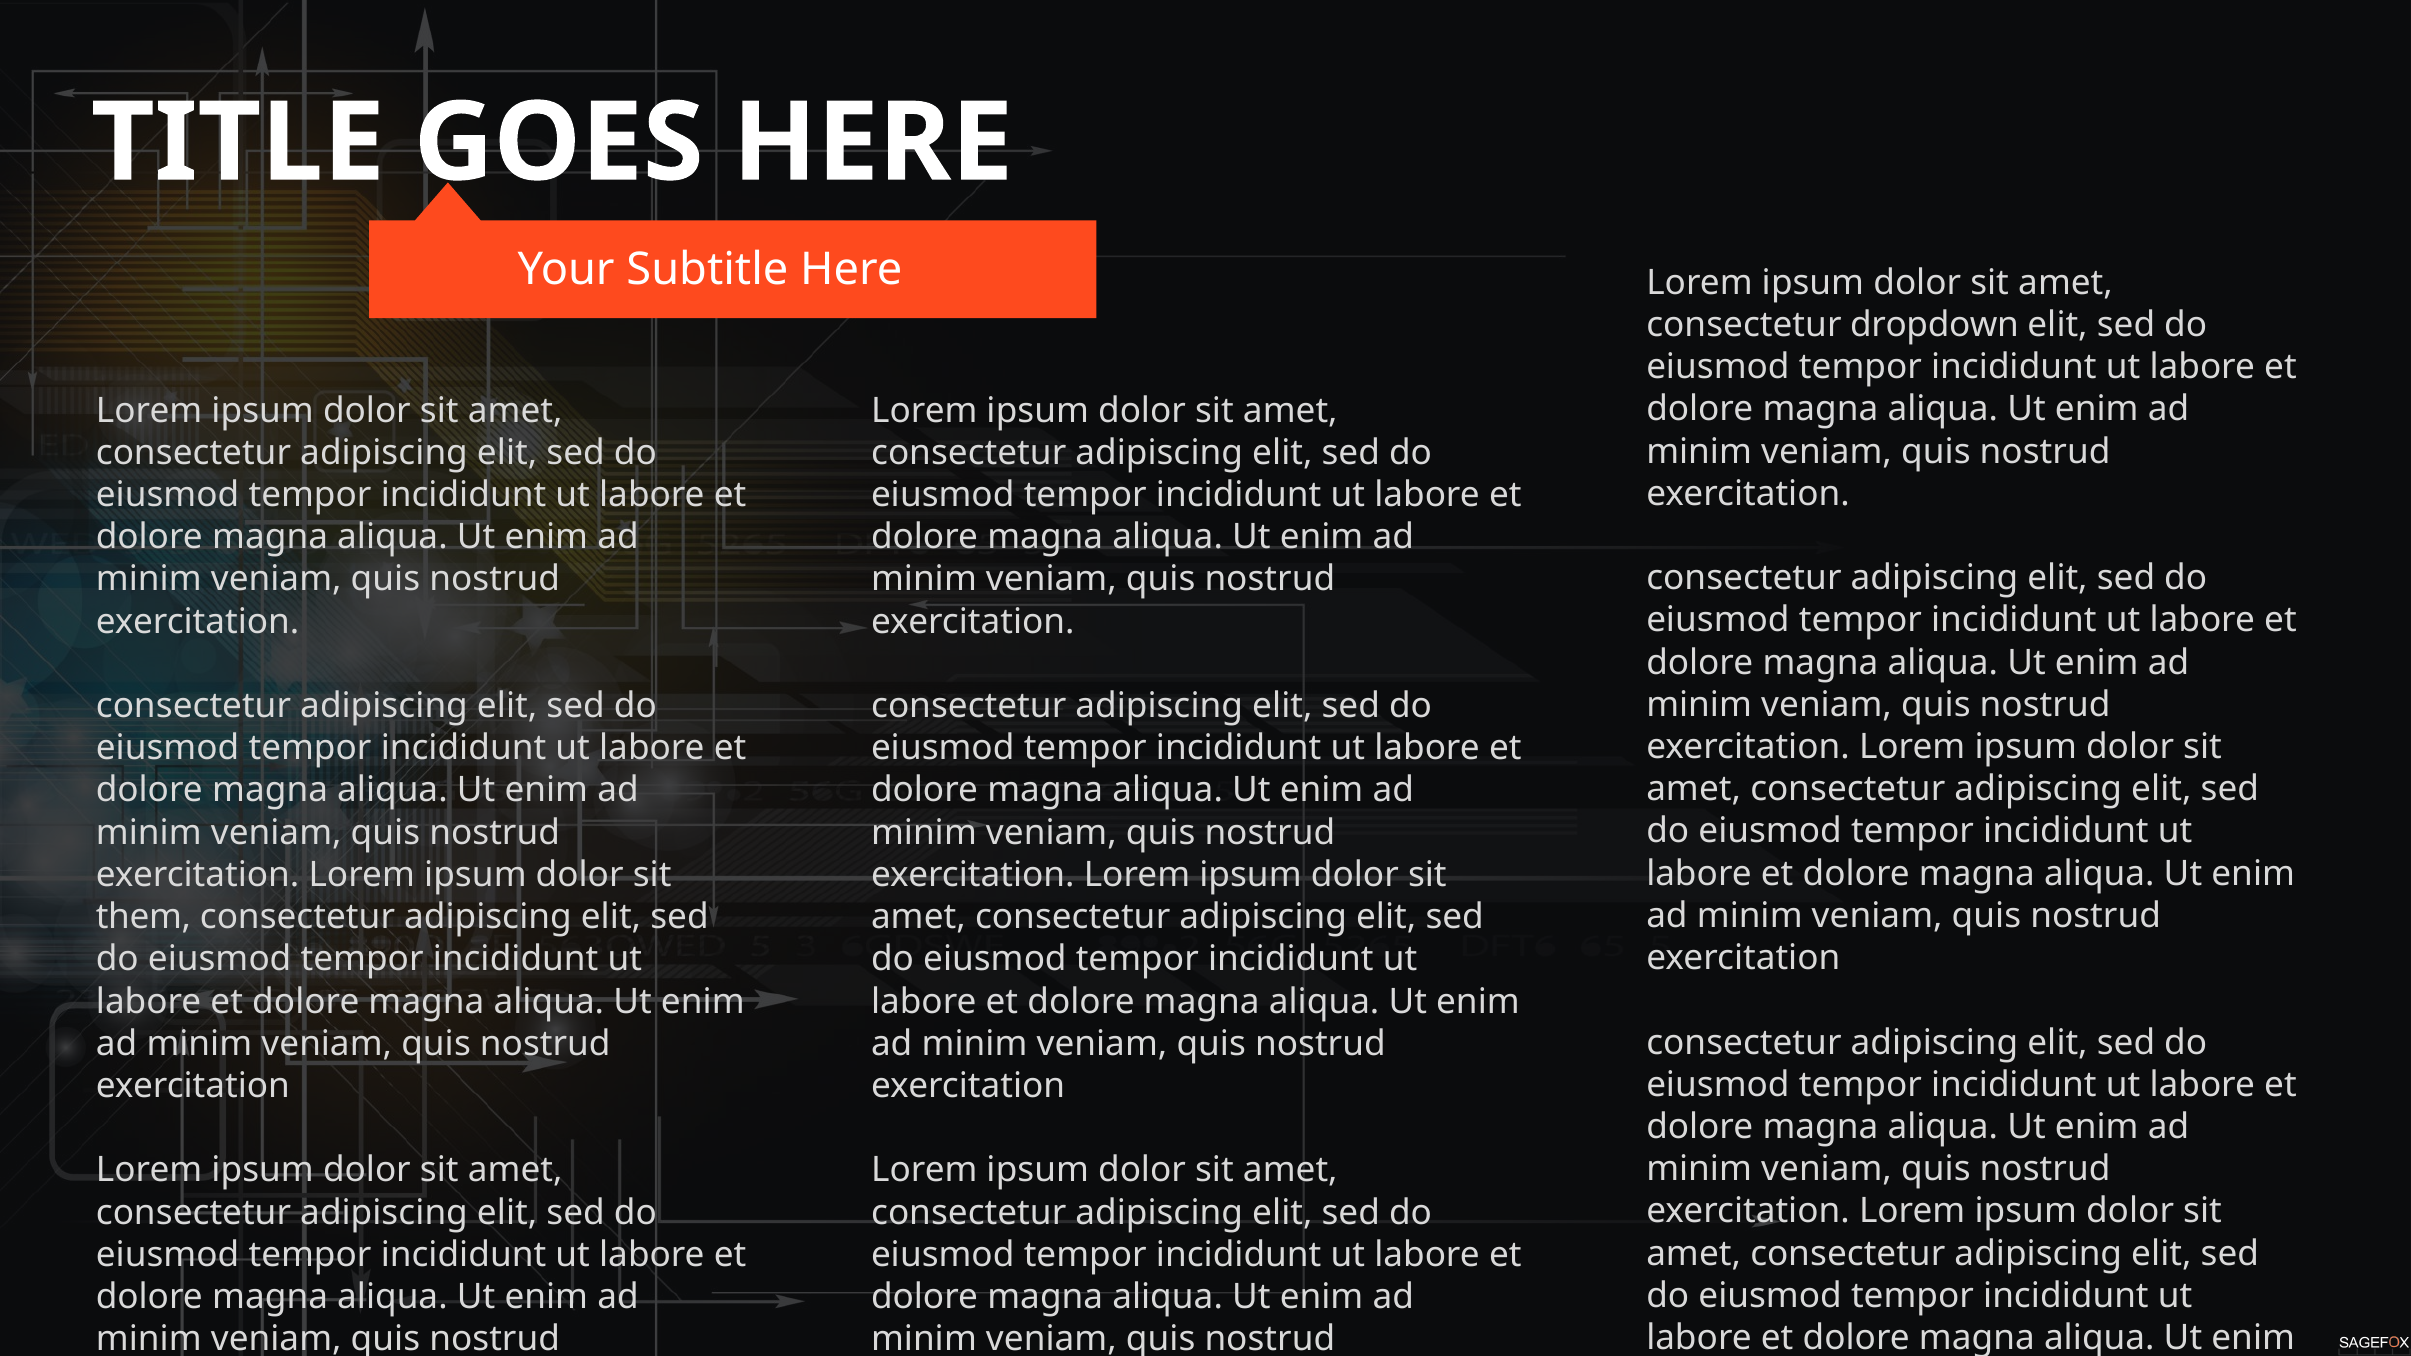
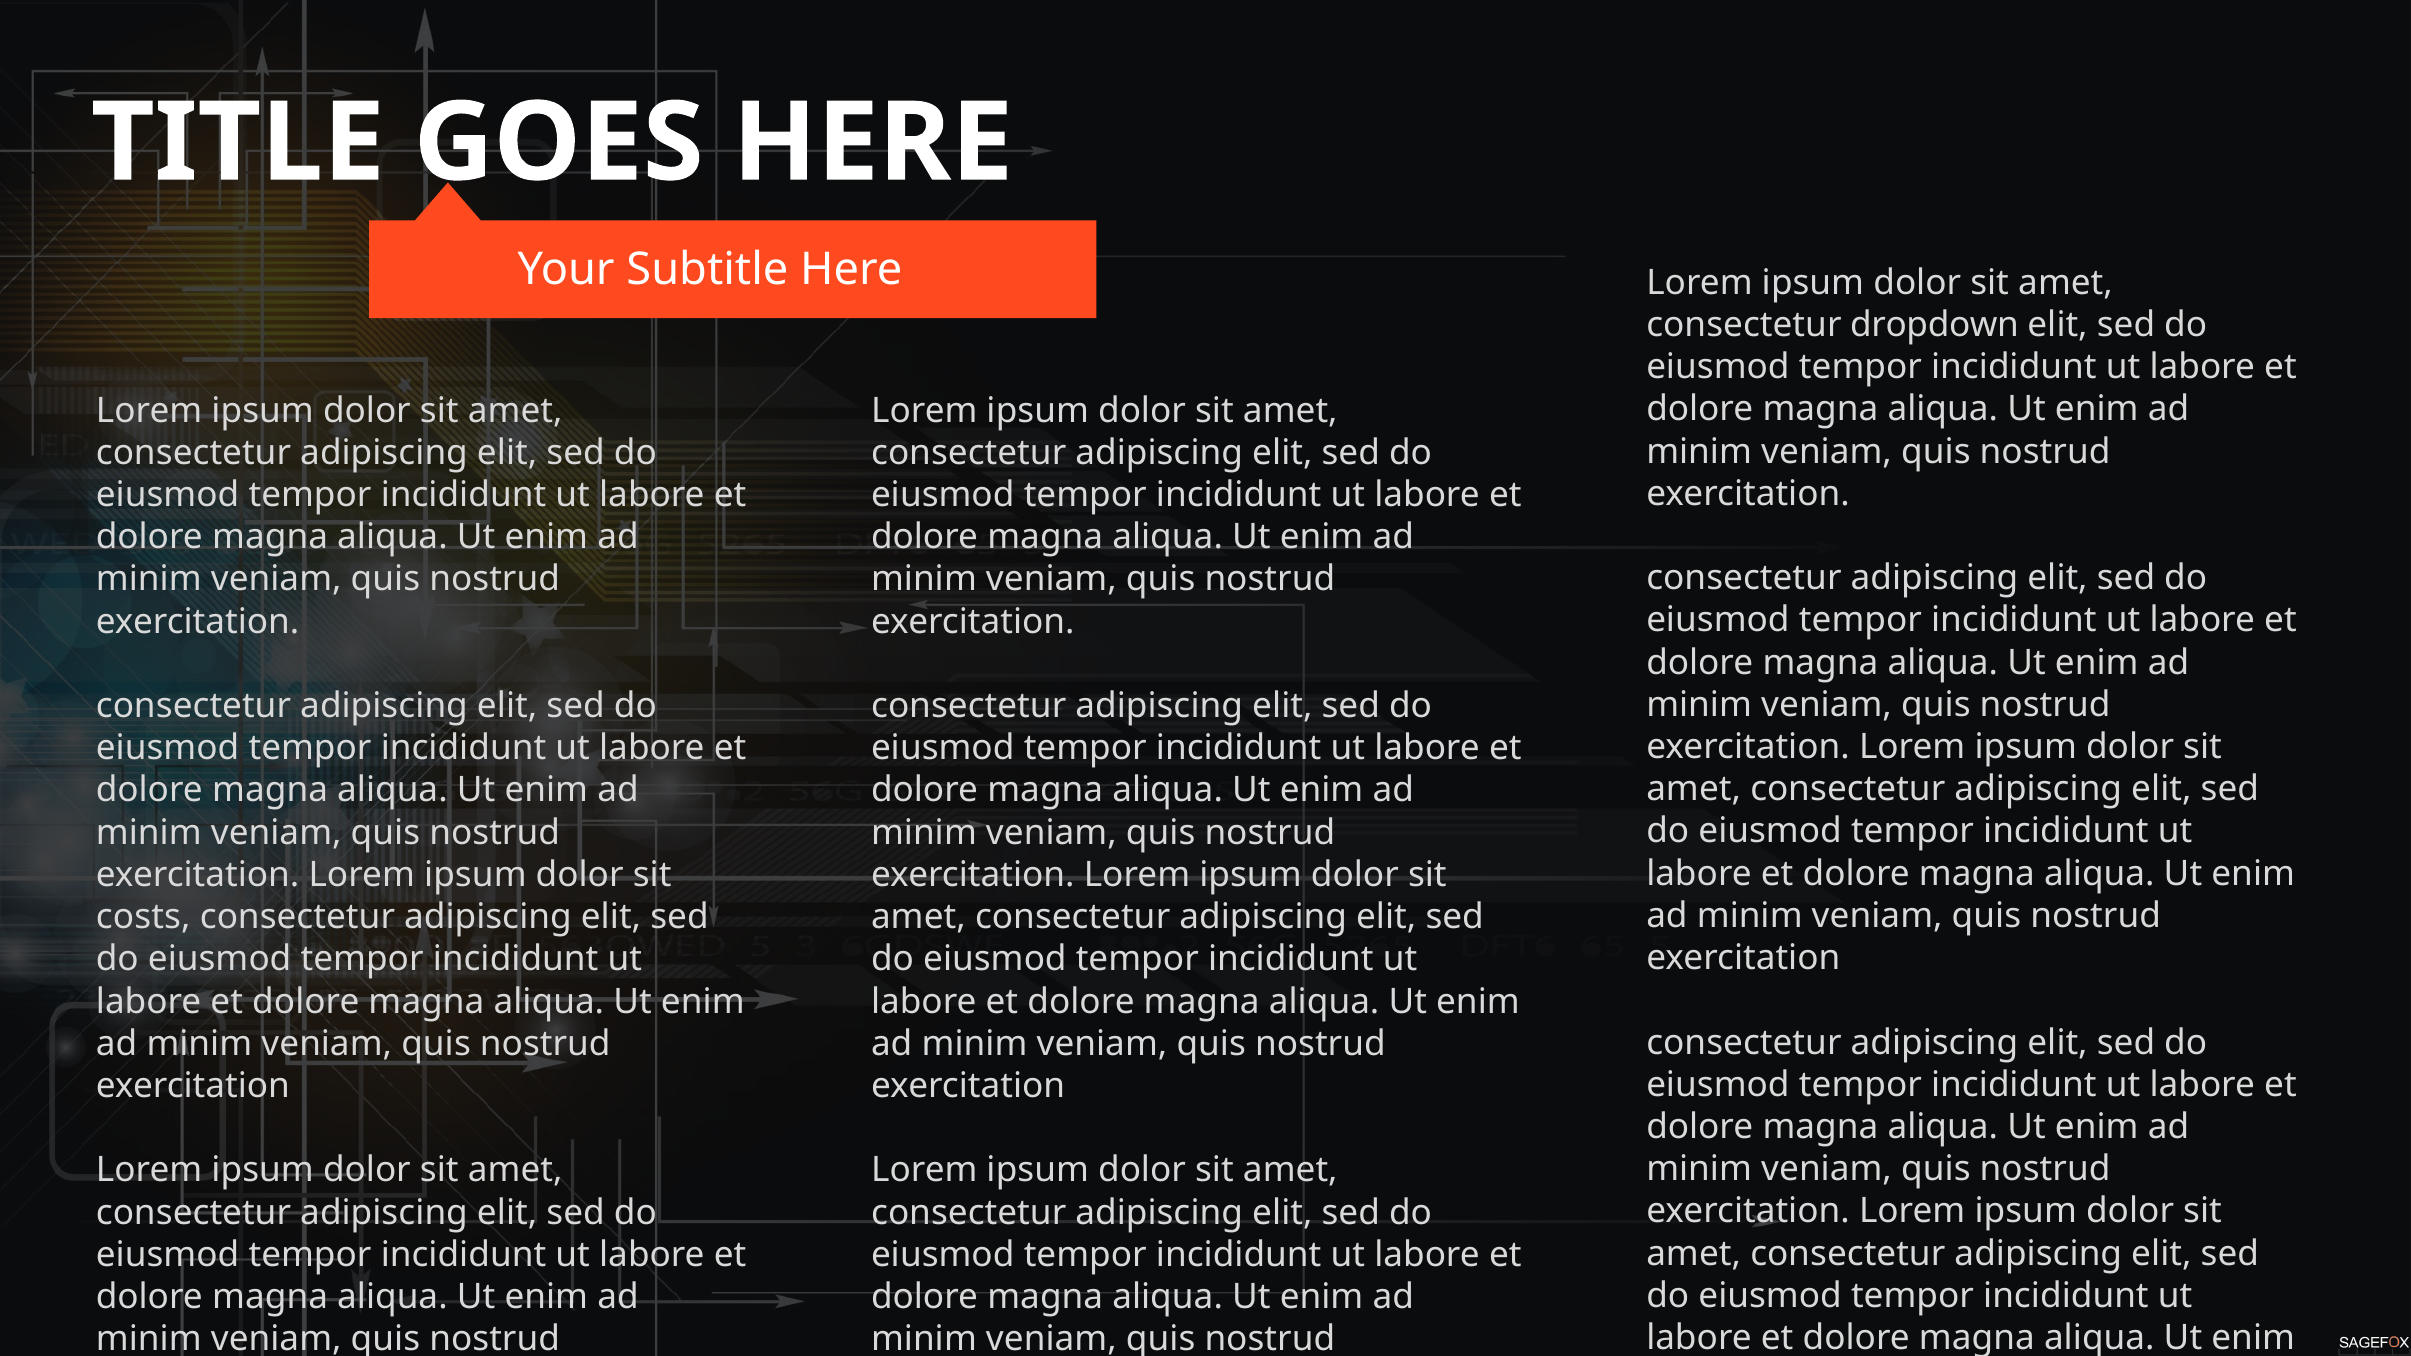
them: them -> costs
